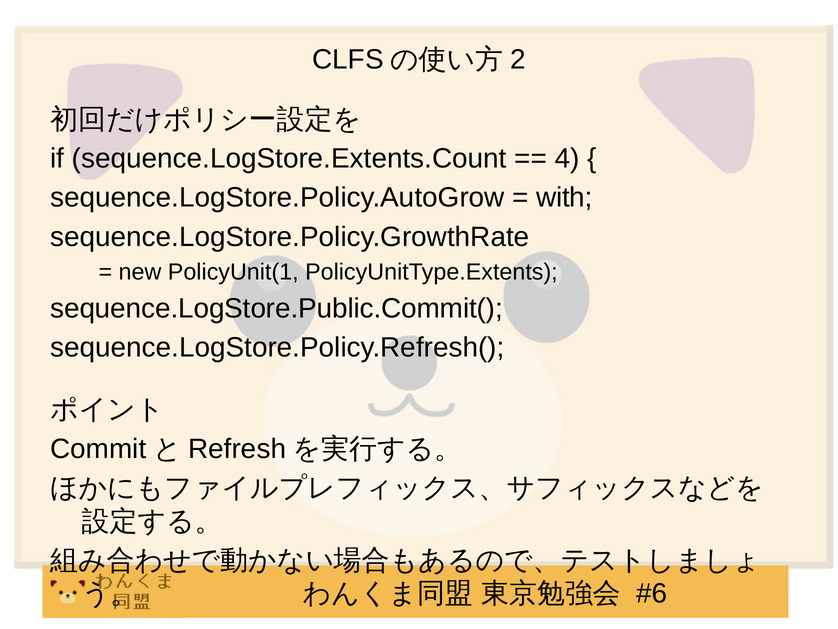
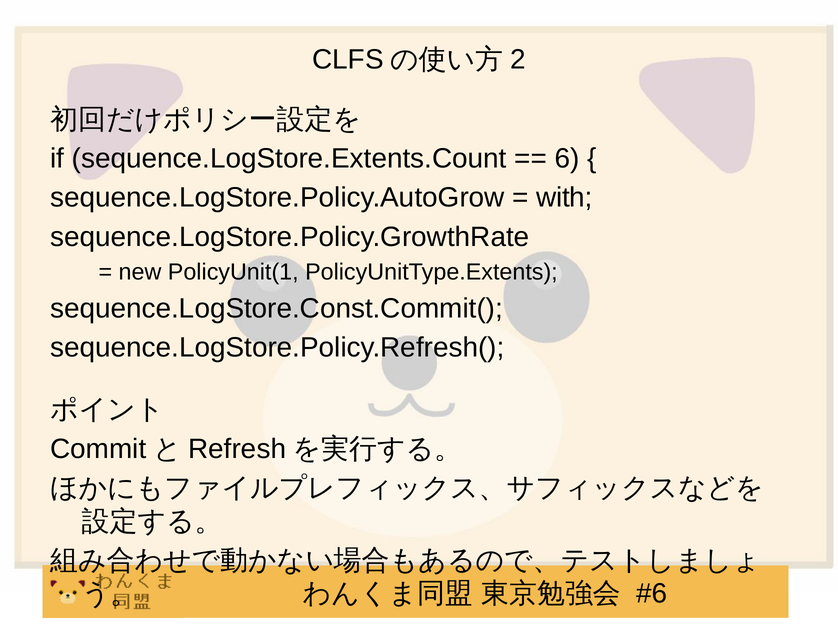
4: 4 -> 6
sequence.LogStore.Public.Commit(: sequence.LogStore.Public.Commit( -> sequence.LogStore.Const.Commit(
